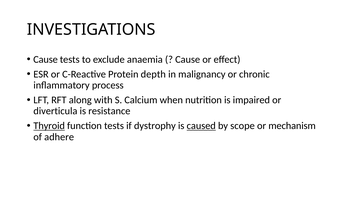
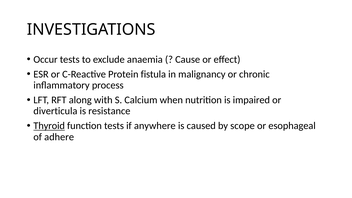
Cause at (46, 59): Cause -> Occur
depth: depth -> fistula
dystrophy: dystrophy -> anywhere
caused underline: present -> none
mechanism: mechanism -> esophageal
